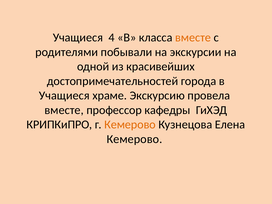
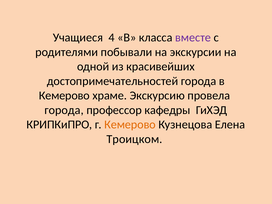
вместе at (193, 38) colour: orange -> purple
Учащиеся at (64, 96): Учащиеся -> Кемерово
вместе at (64, 110): вместе -> города
Кемерово at (134, 139): Кемерово -> Троицком
